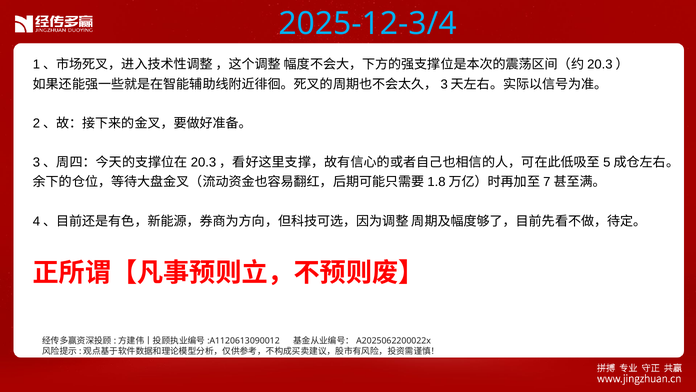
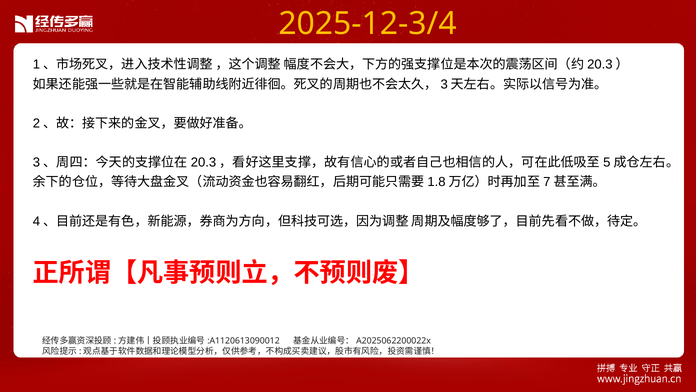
2025-12-3/4 colour: light blue -> yellow
